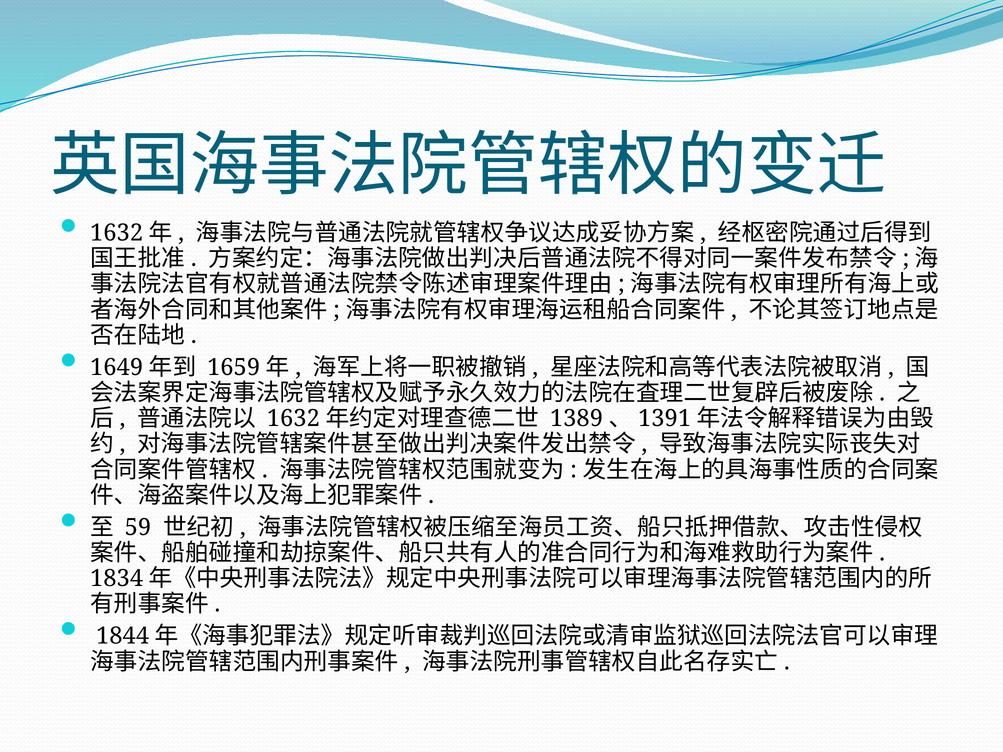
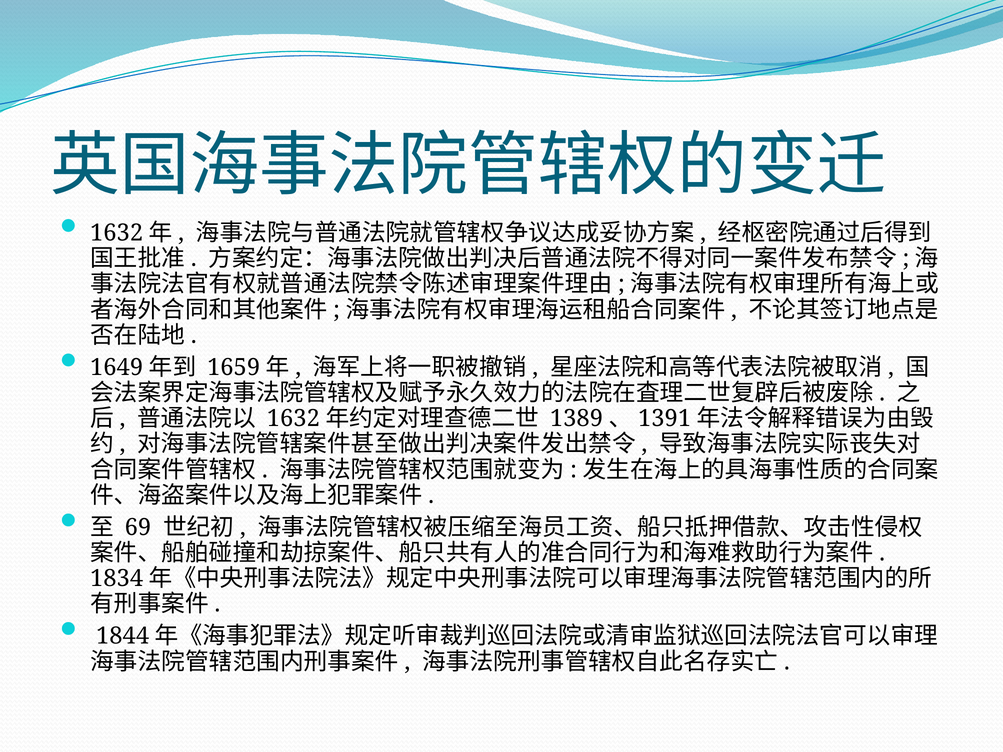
59: 59 -> 69
